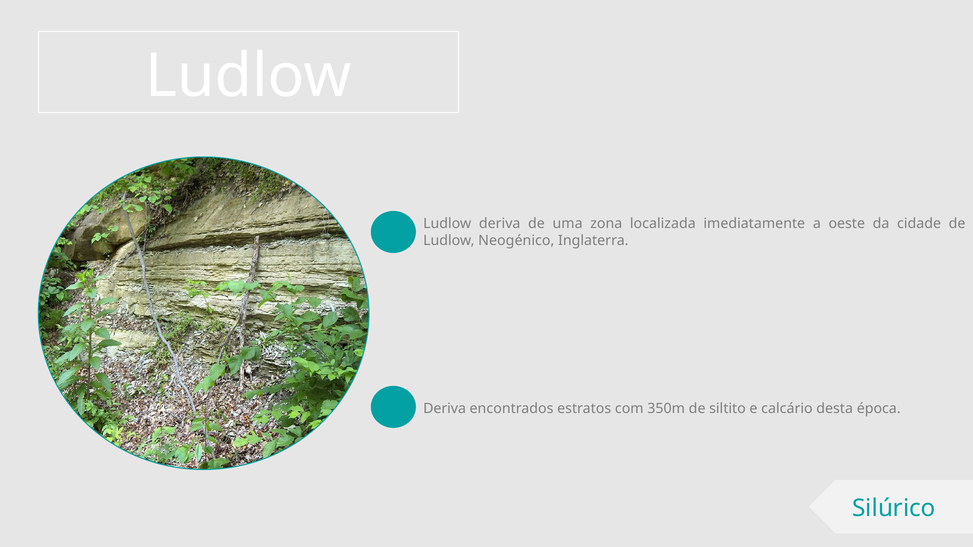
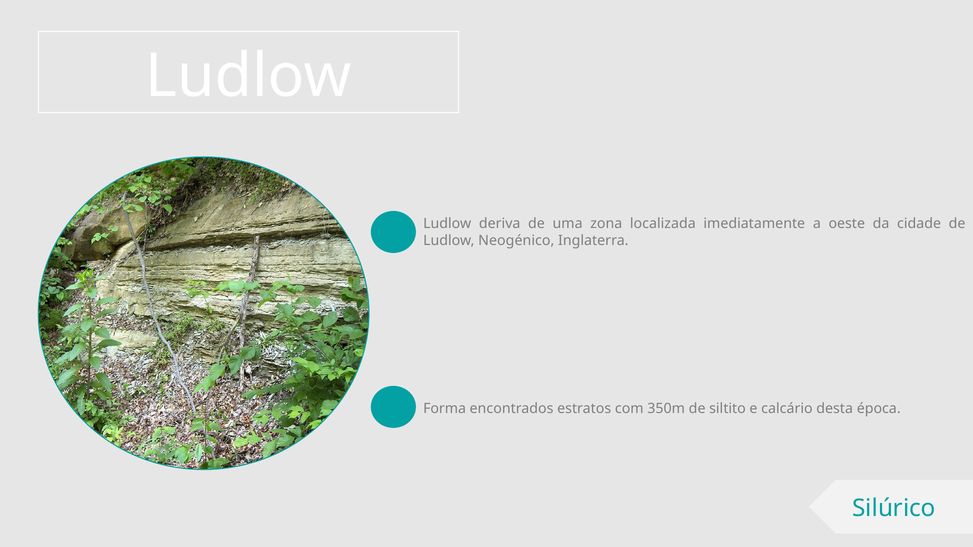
Deriva at (445, 409): Deriva -> Forma
